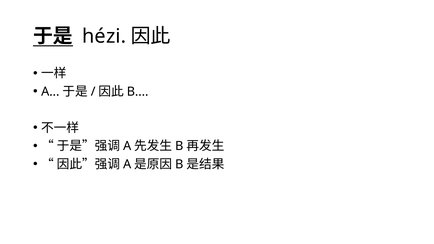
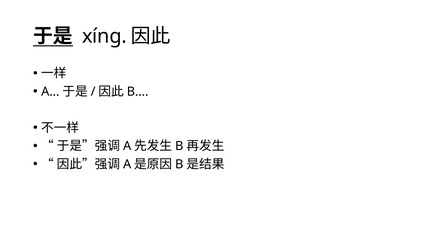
hézi: hézi -> xíng
